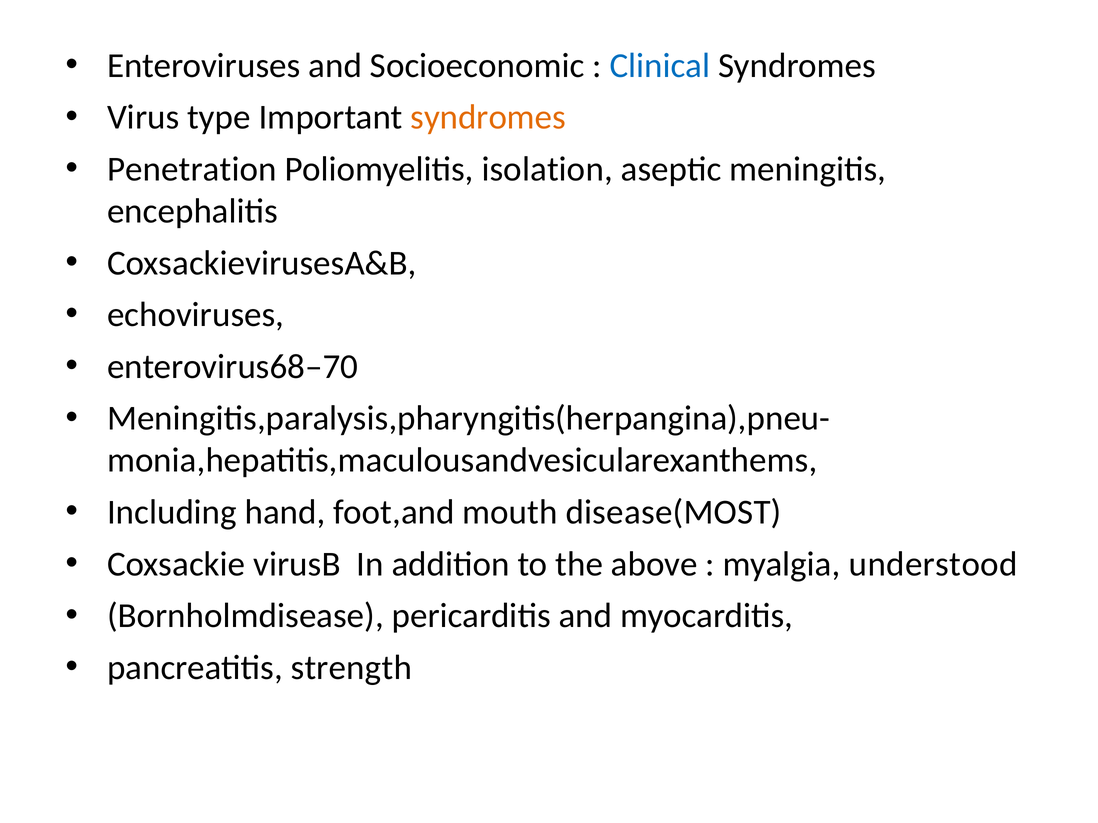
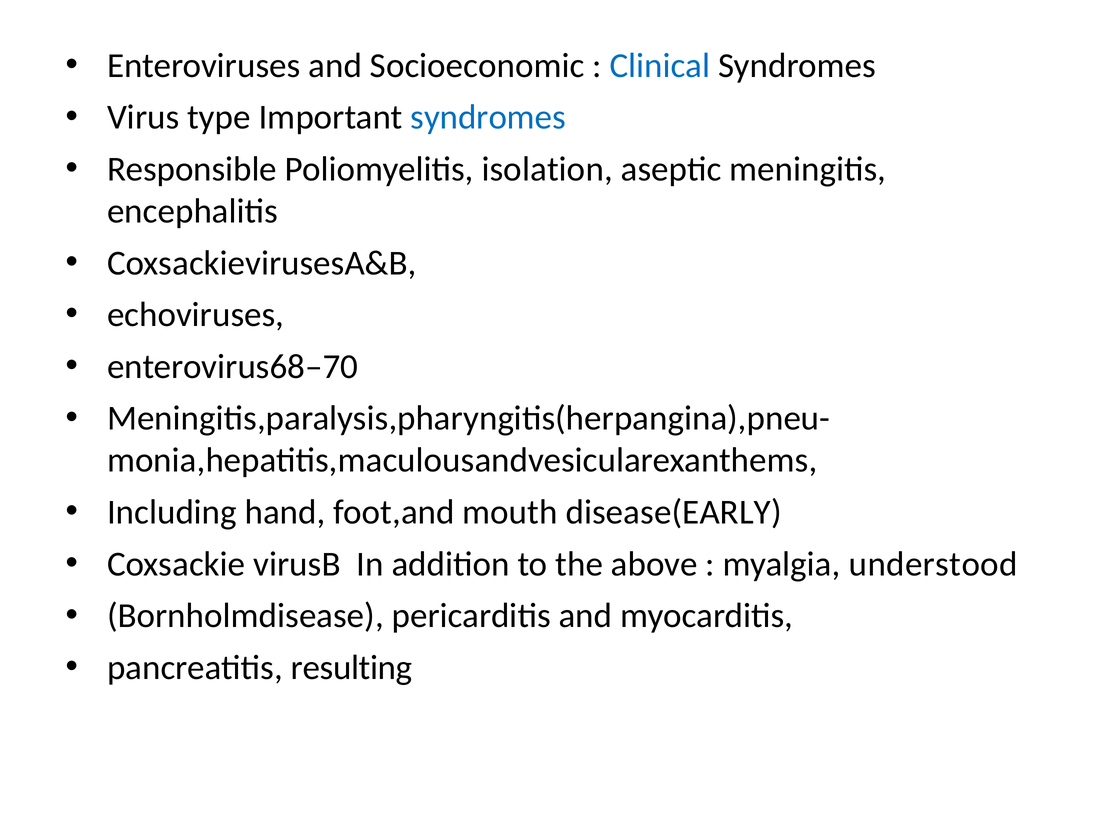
syndromes at (488, 117) colour: orange -> blue
Penetration: Penetration -> Responsible
disease(MOST: disease(MOST -> disease(EARLY
strength: strength -> resulting
